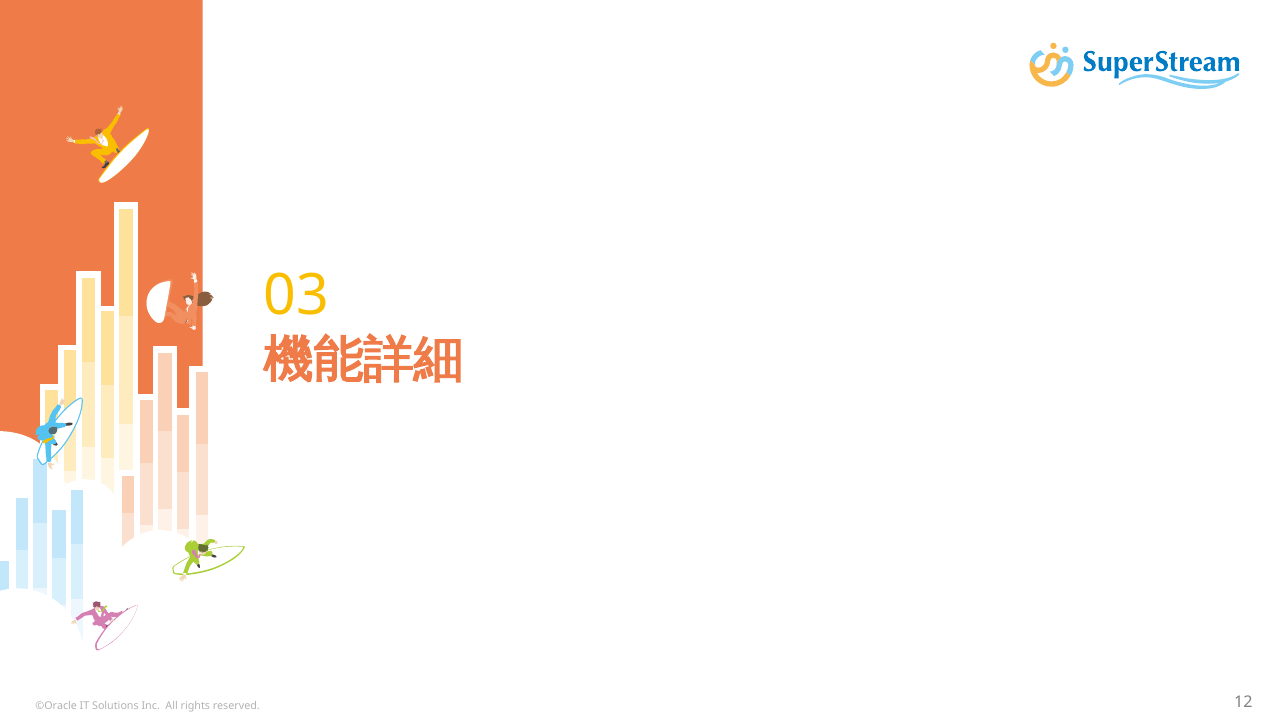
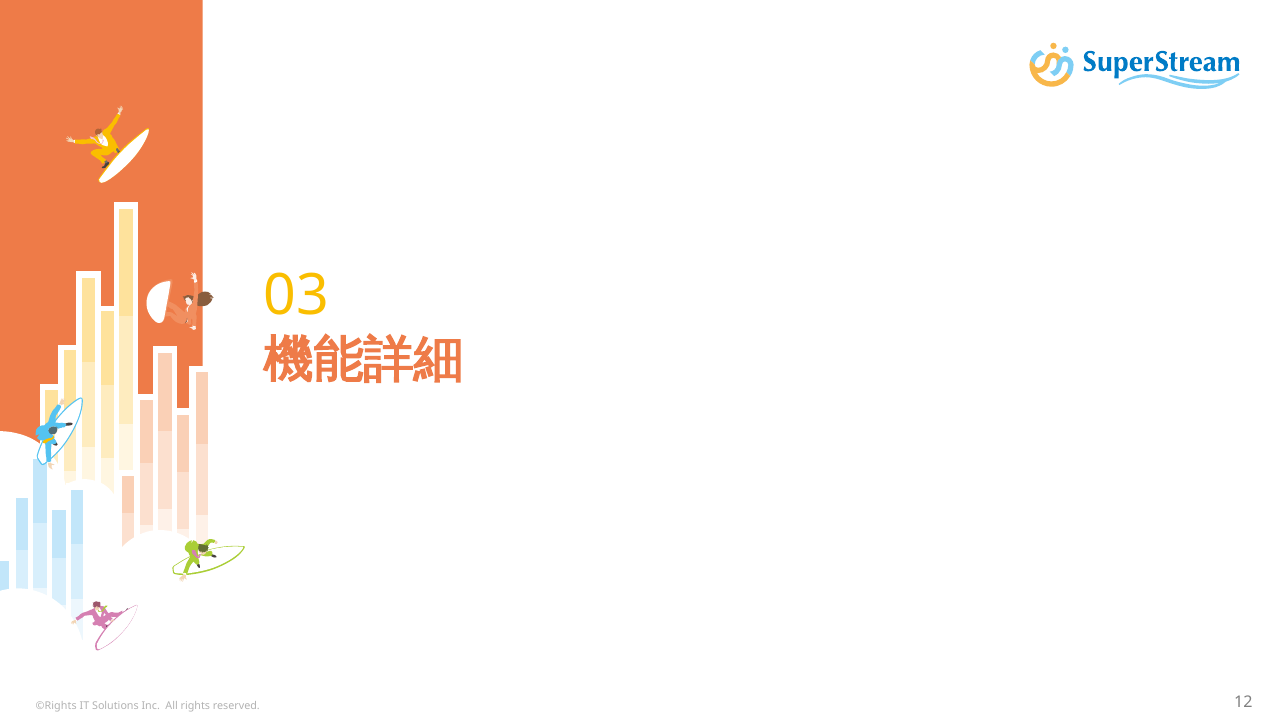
©Oracle: ©Oracle -> ©Rights
